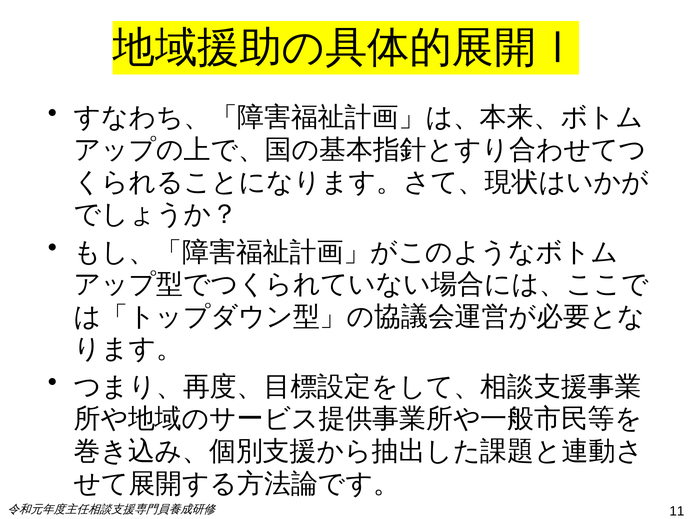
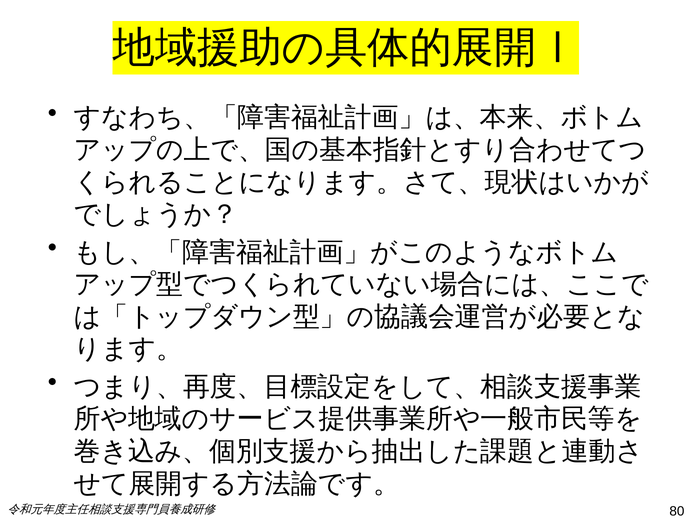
11: 11 -> 80
